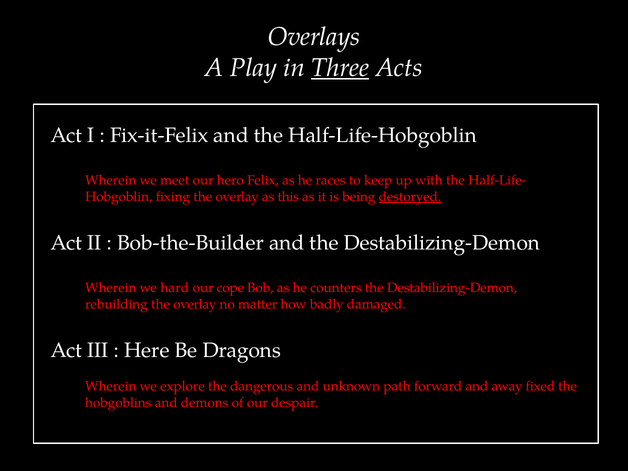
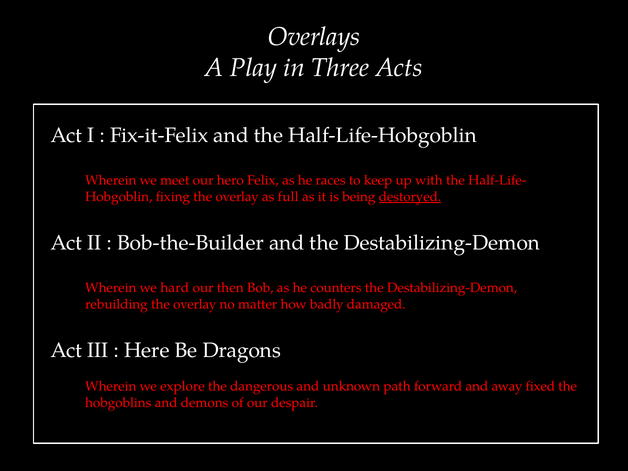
Three underline: present -> none
this: this -> full
cope: cope -> then
